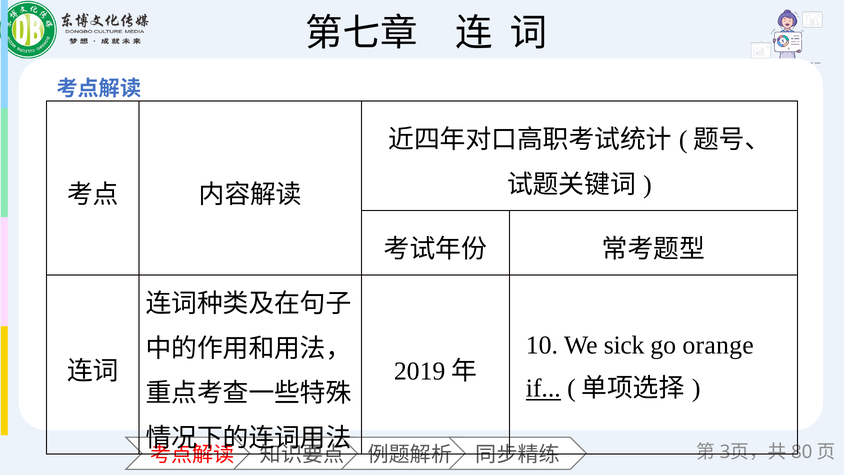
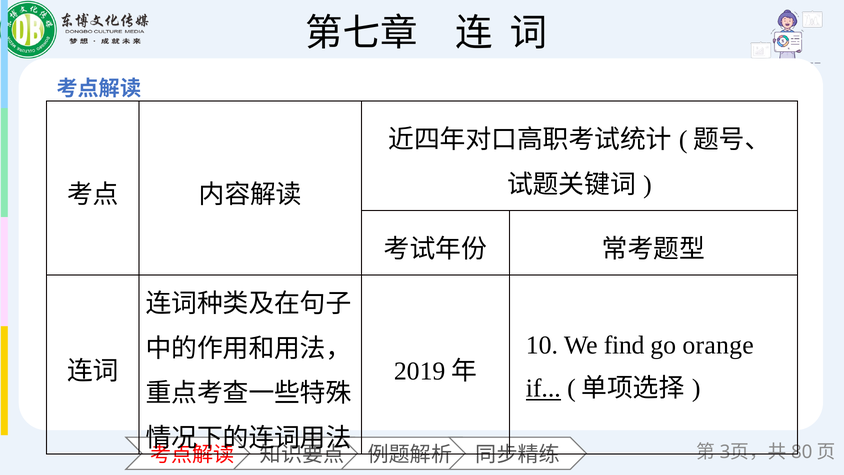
sick: sick -> find
